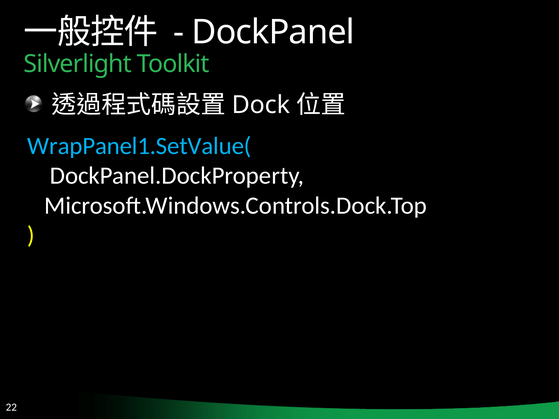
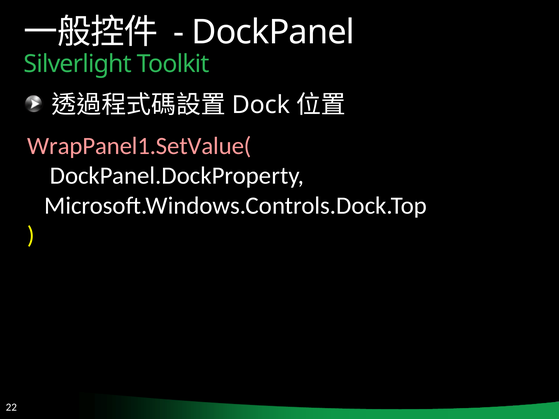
WrapPanel1.SetValue( colour: light blue -> pink
